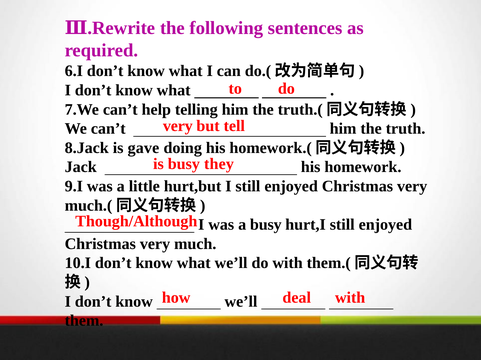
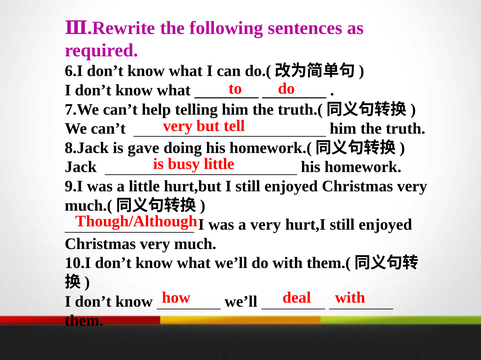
busy they: they -> little
a busy: busy -> very
